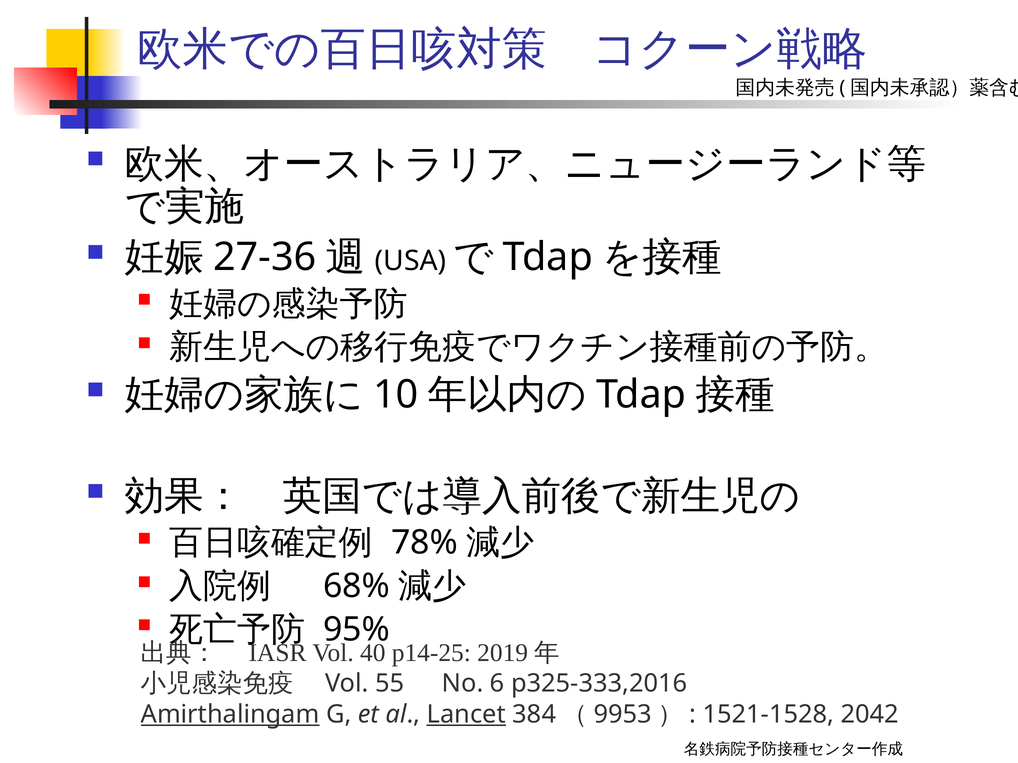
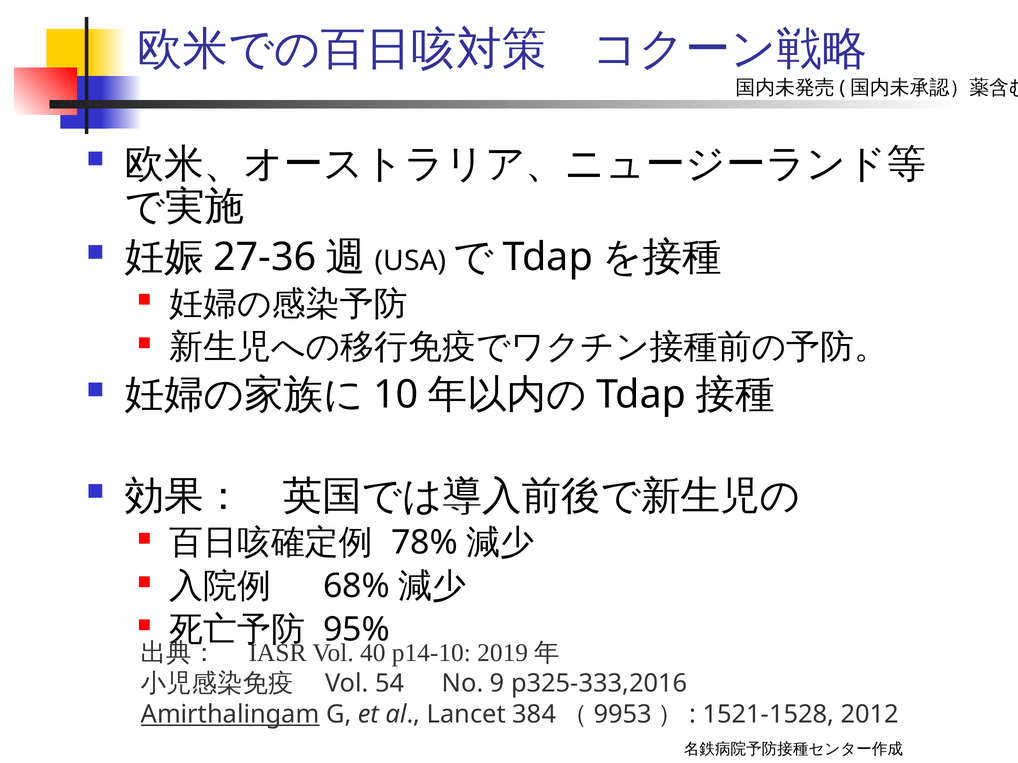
p14-25: p14-25 -> p14-10
55: 55 -> 54
6: 6 -> 9
Lancet underline: present -> none
2042: 2042 -> 2012
